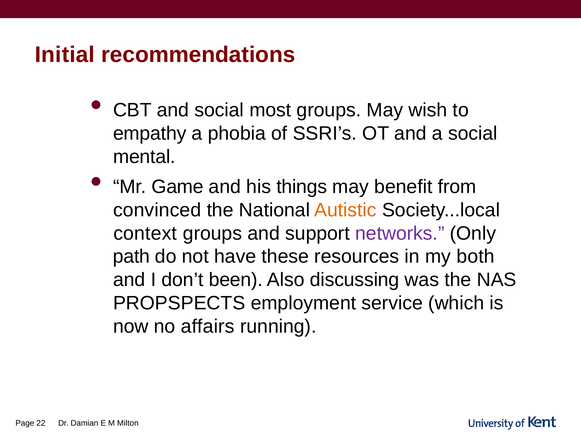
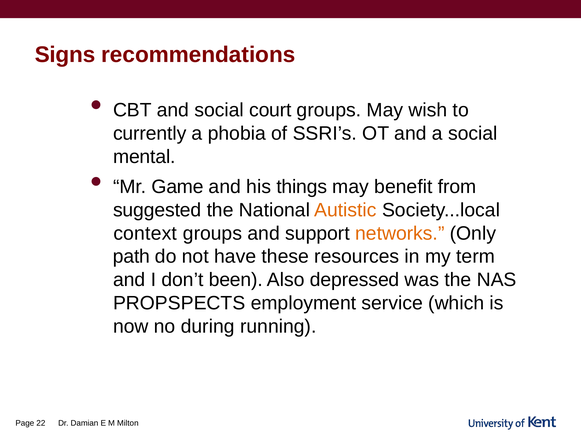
Initial: Initial -> Signs
most: most -> court
empathy: empathy -> currently
convinced: convinced -> suggested
networks colour: purple -> orange
both: both -> term
discussing: discussing -> depressed
affairs: affairs -> during
